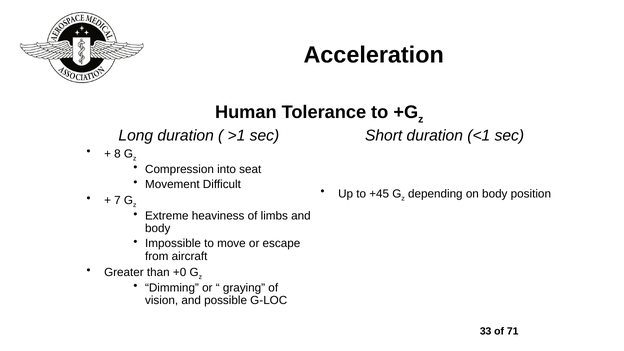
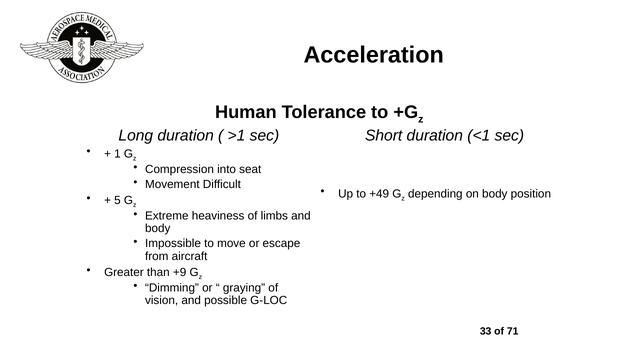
8: 8 -> 1
+45: +45 -> +49
7: 7 -> 5
+0: +0 -> +9
